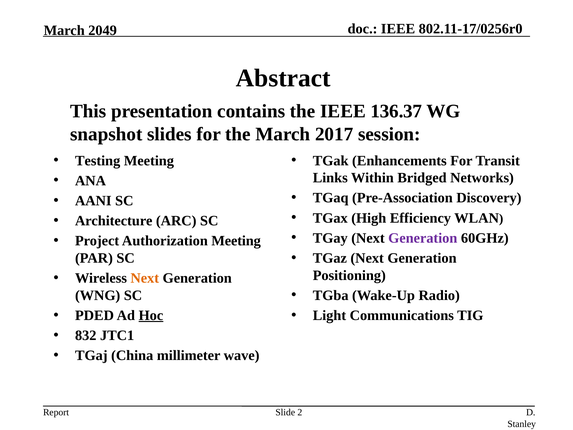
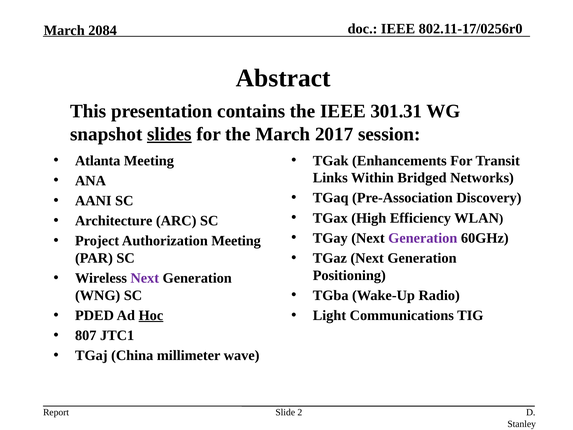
2049: 2049 -> 2084
136.37: 136.37 -> 301.31
slides underline: none -> present
Testing: Testing -> Atlanta
Next at (145, 278) colour: orange -> purple
832: 832 -> 807
